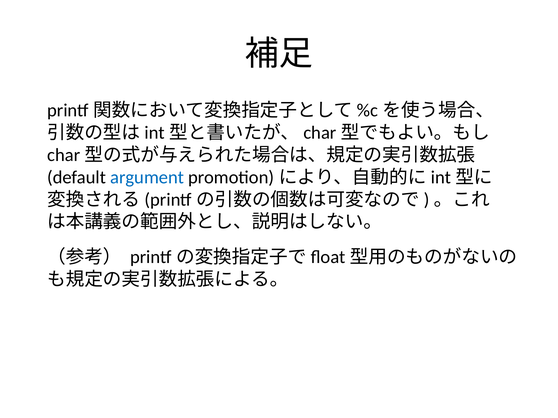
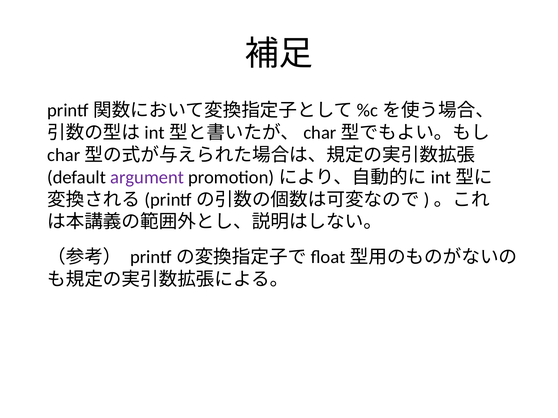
argument colour: blue -> purple
